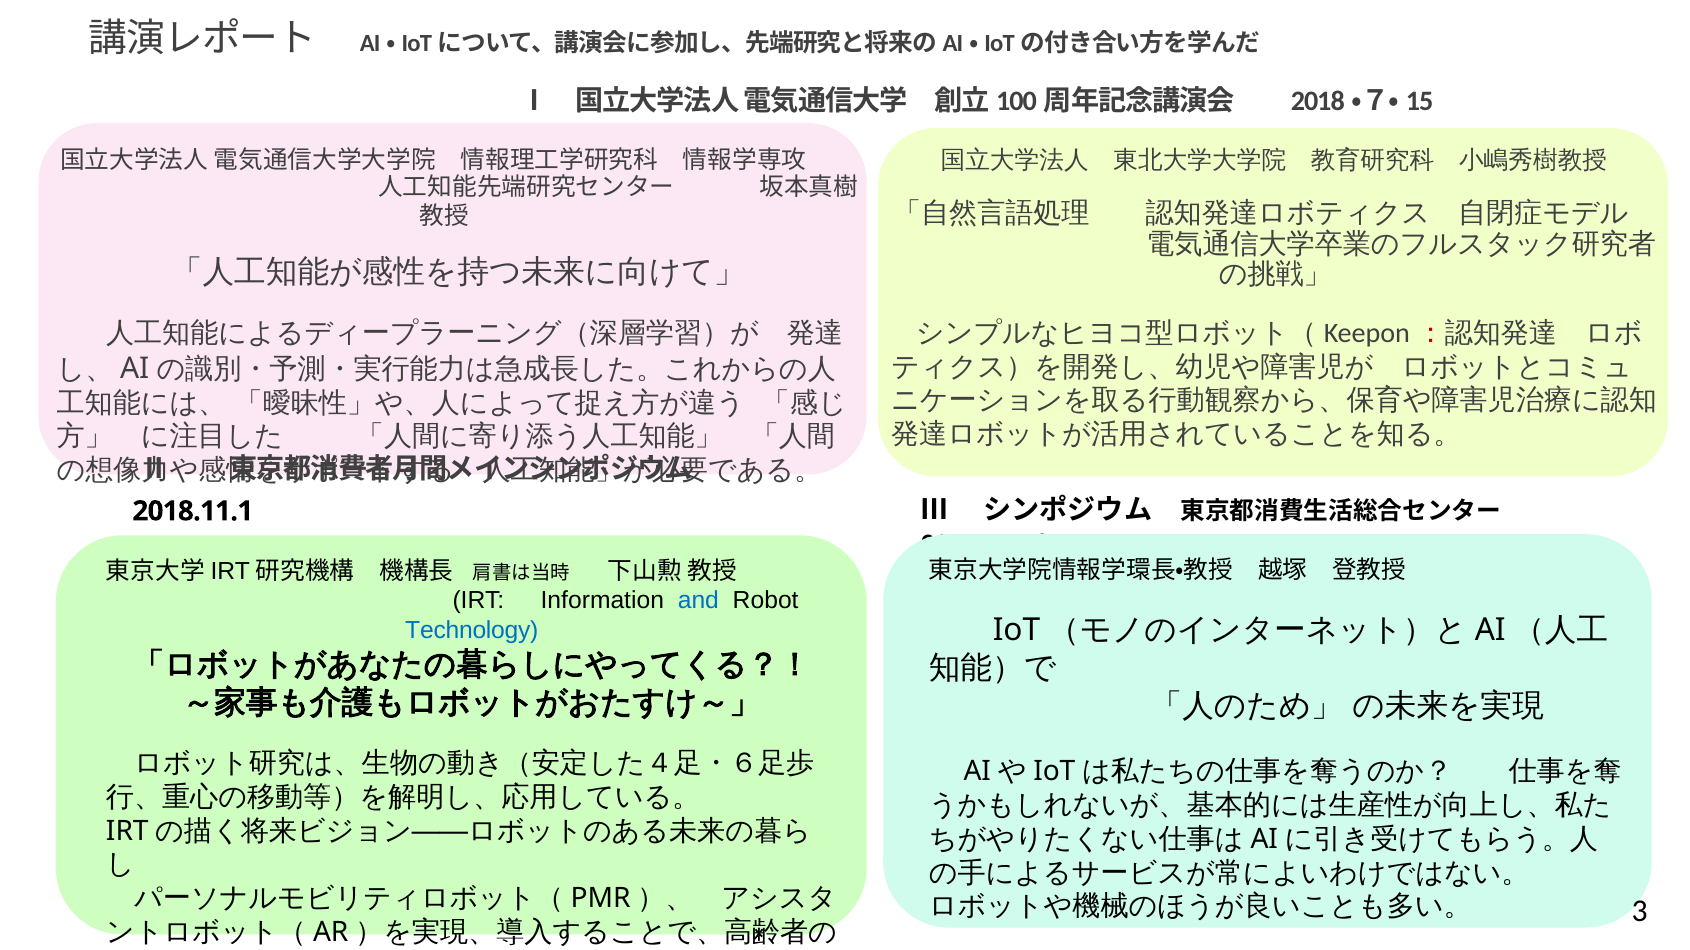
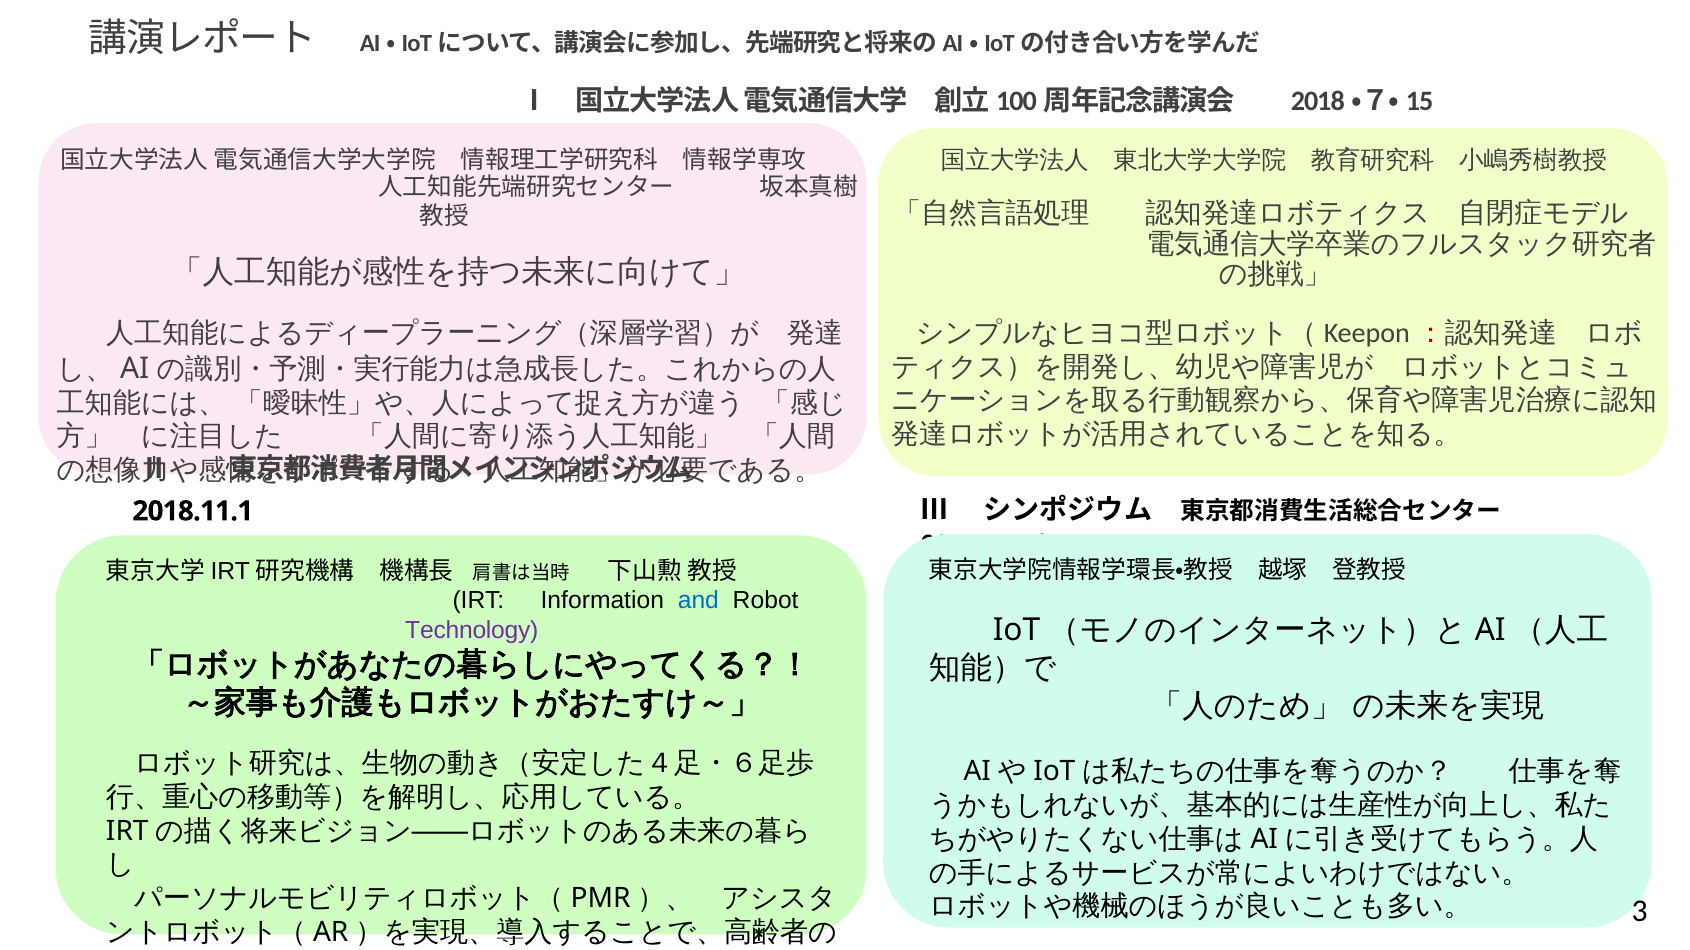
Technology colour: blue -> purple
